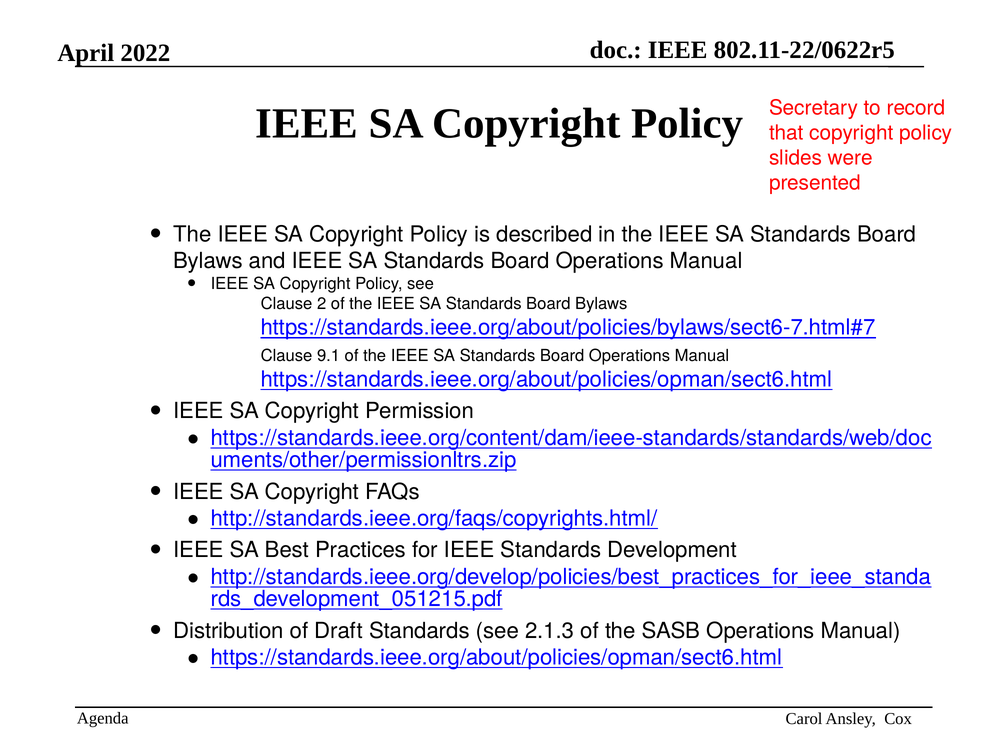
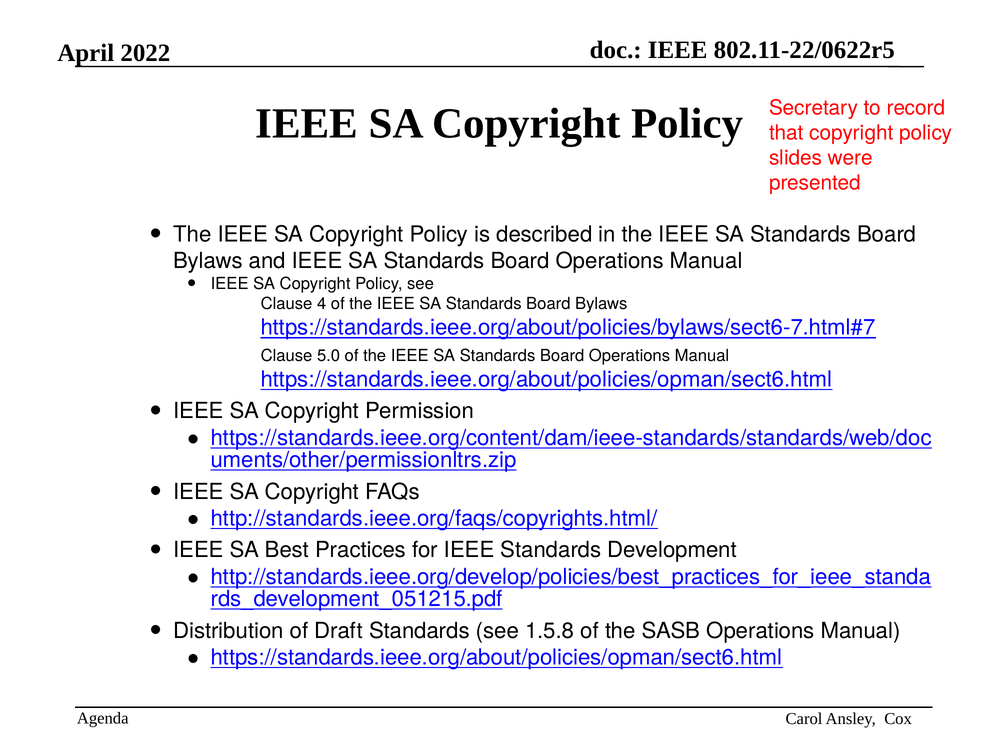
2: 2 -> 4
9.1: 9.1 -> 5.0
2.1.3: 2.1.3 -> 1.5.8
